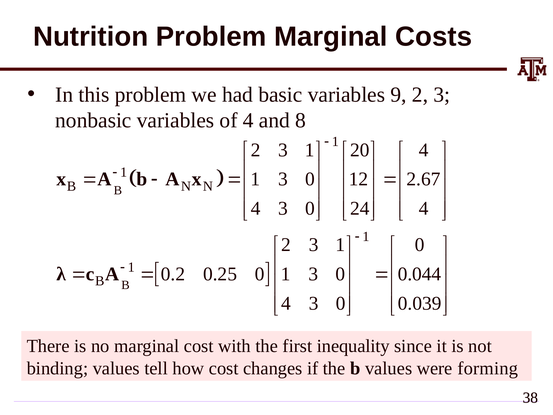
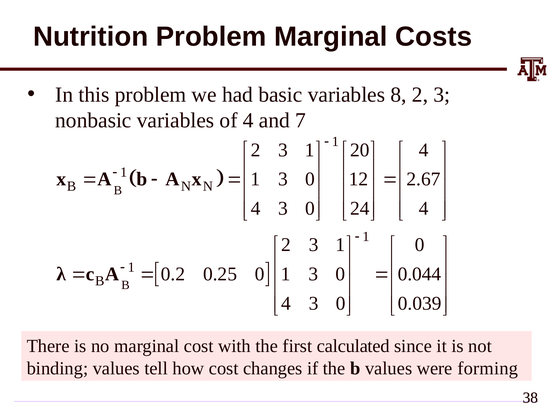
9: 9 -> 8
8: 8 -> 7
inequality: inequality -> calculated
